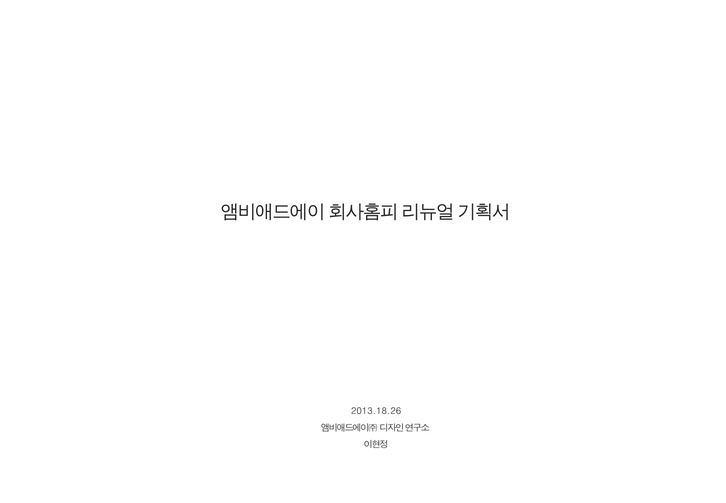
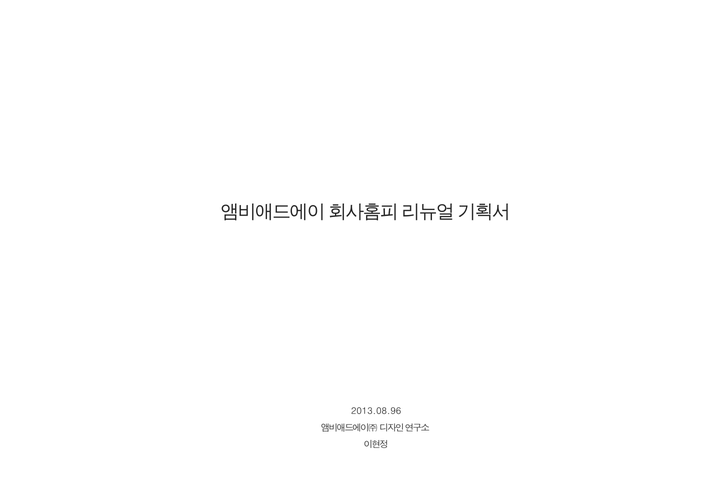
2013.18.26: 2013.18.26 -> 2013.08.96
